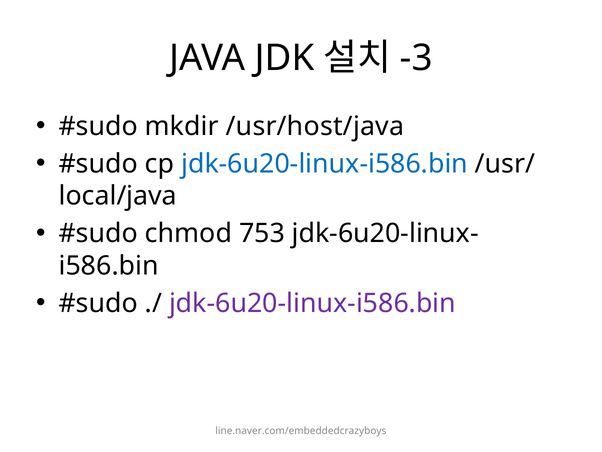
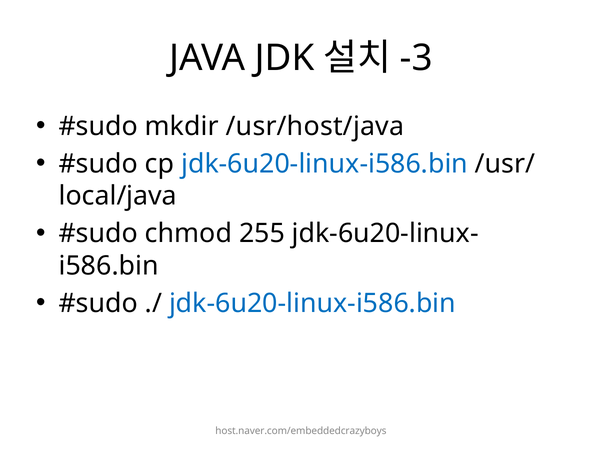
753: 753 -> 255
jdk-6u20-linux-i586.bin at (312, 303) colour: purple -> blue
line.naver.com/embeddedcrazyboys: line.naver.com/embeddedcrazyboys -> host.naver.com/embeddedcrazyboys
